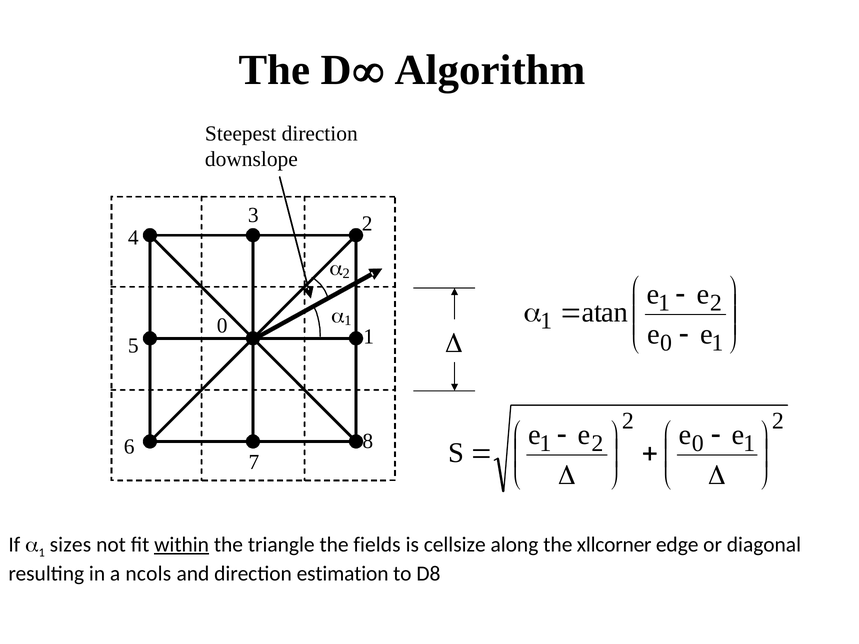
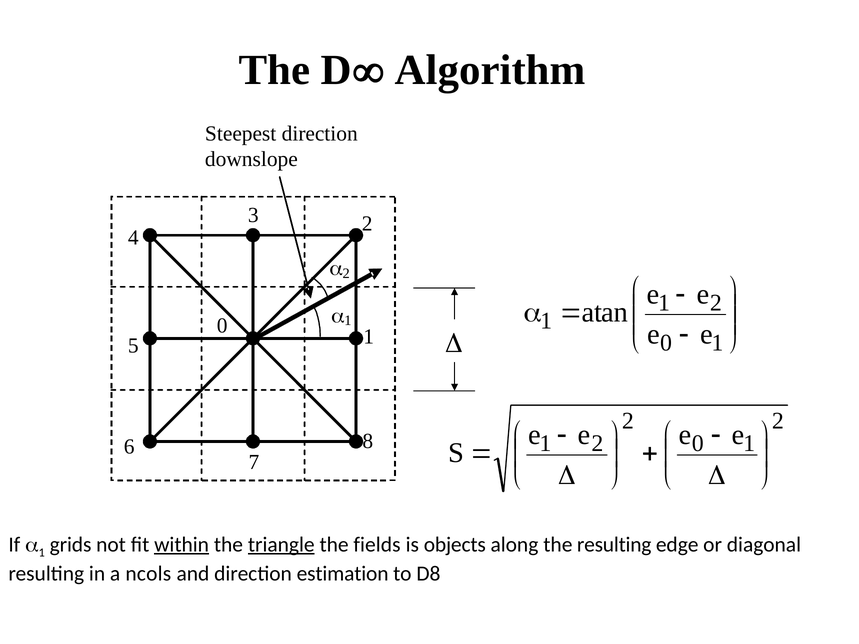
sizes: sizes -> grids
triangle underline: none -> present
cellsize: cellsize -> objects
the xllcorner: xllcorner -> resulting
